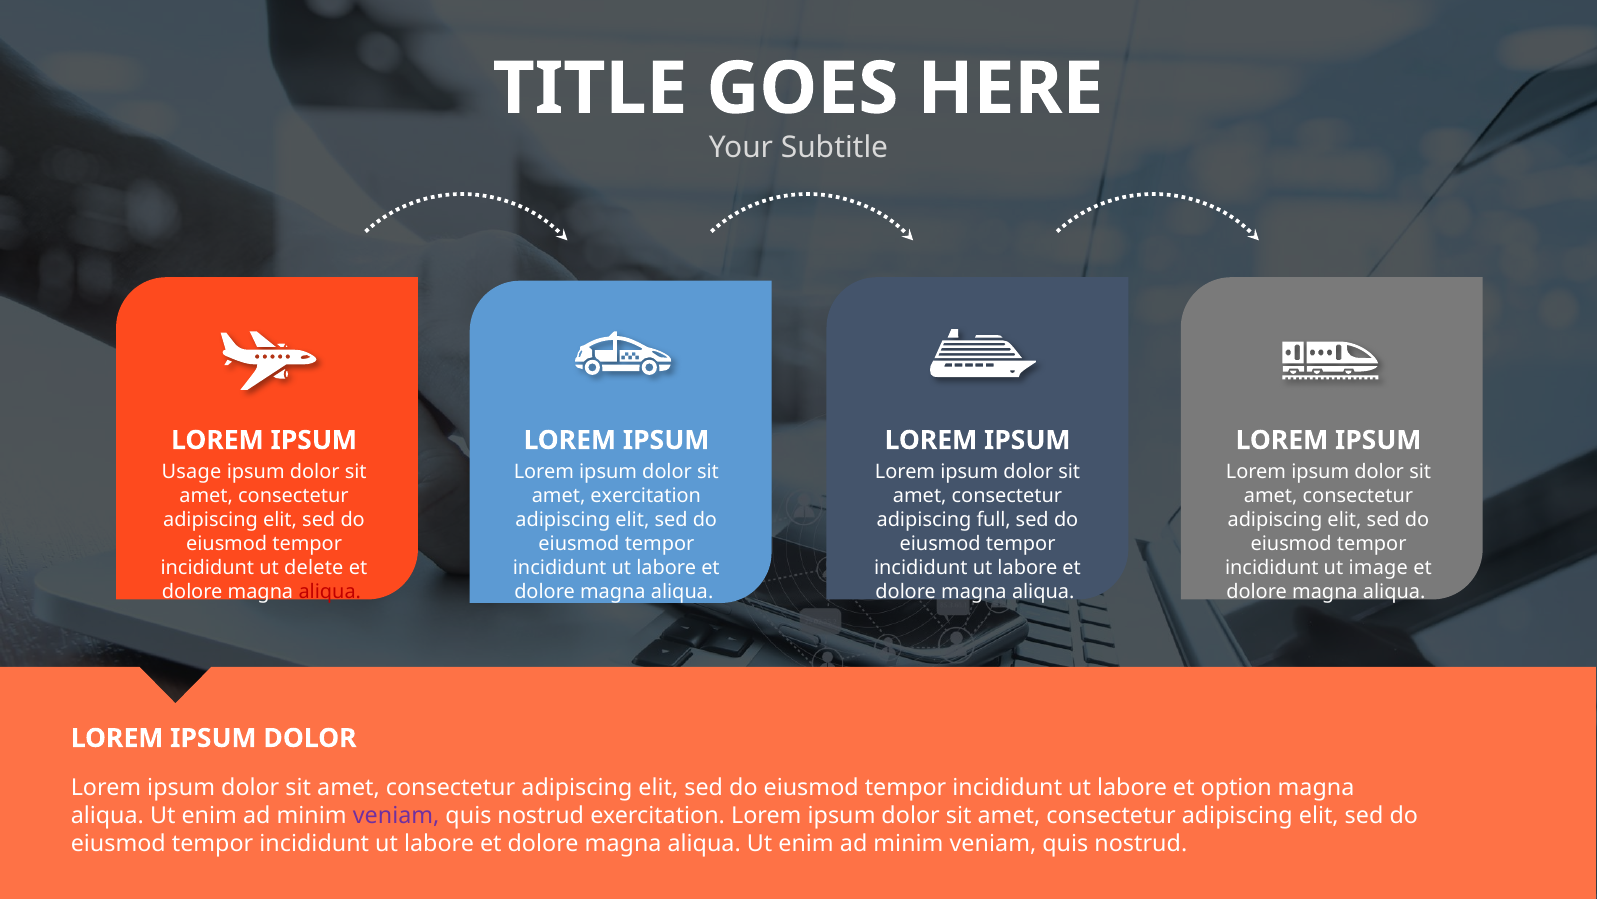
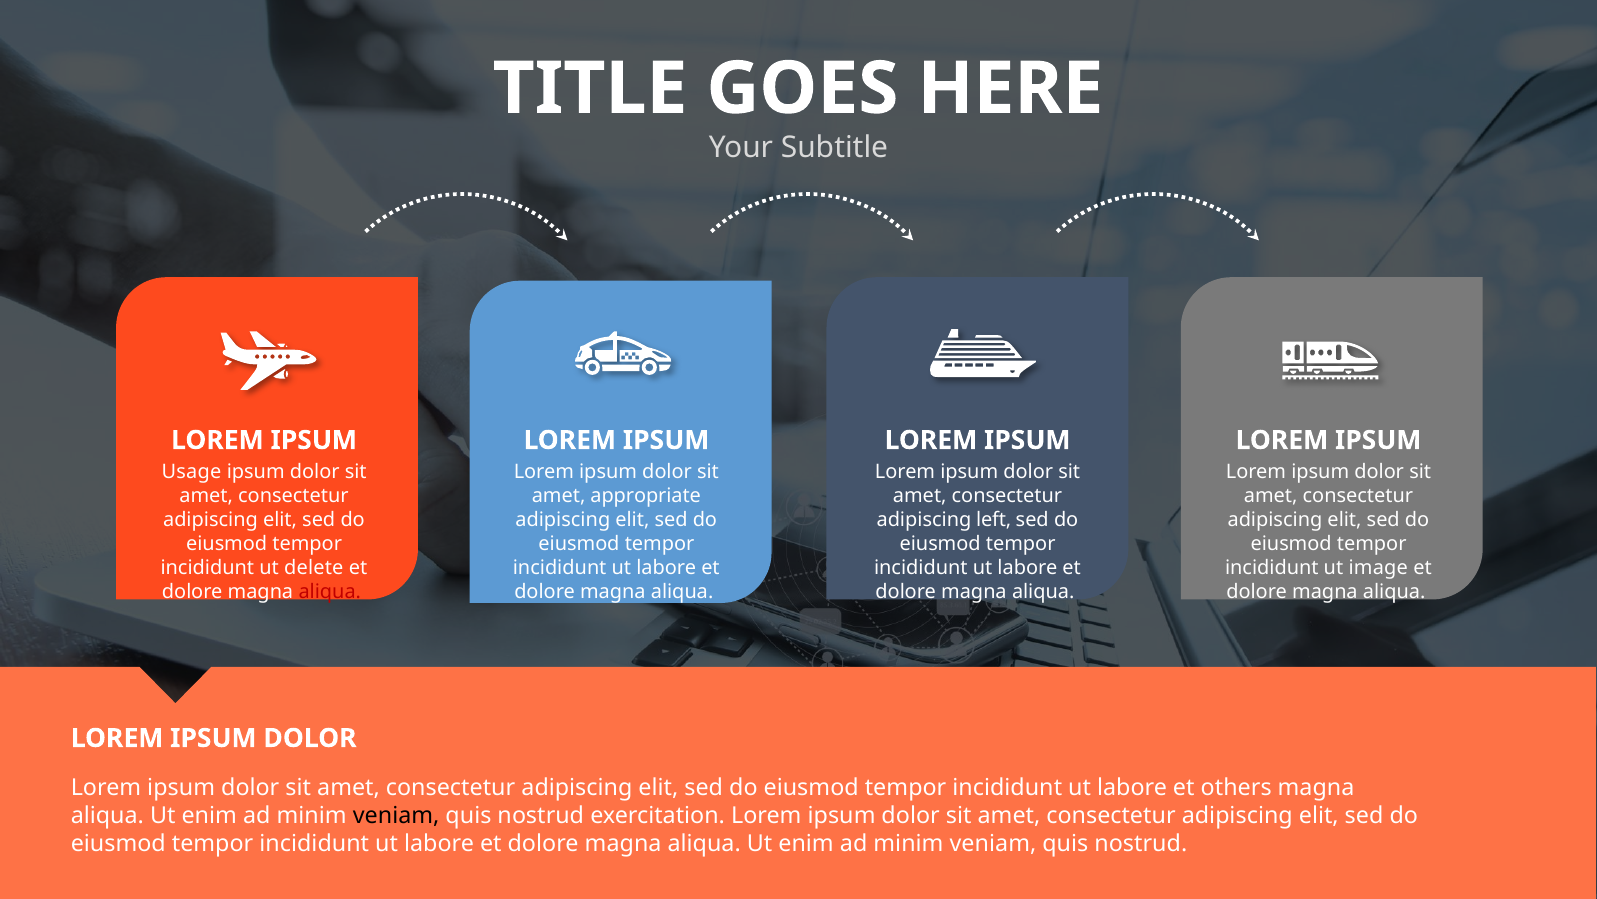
amet exercitation: exercitation -> appropriate
full: full -> left
option: option -> others
veniam at (396, 815) colour: purple -> black
